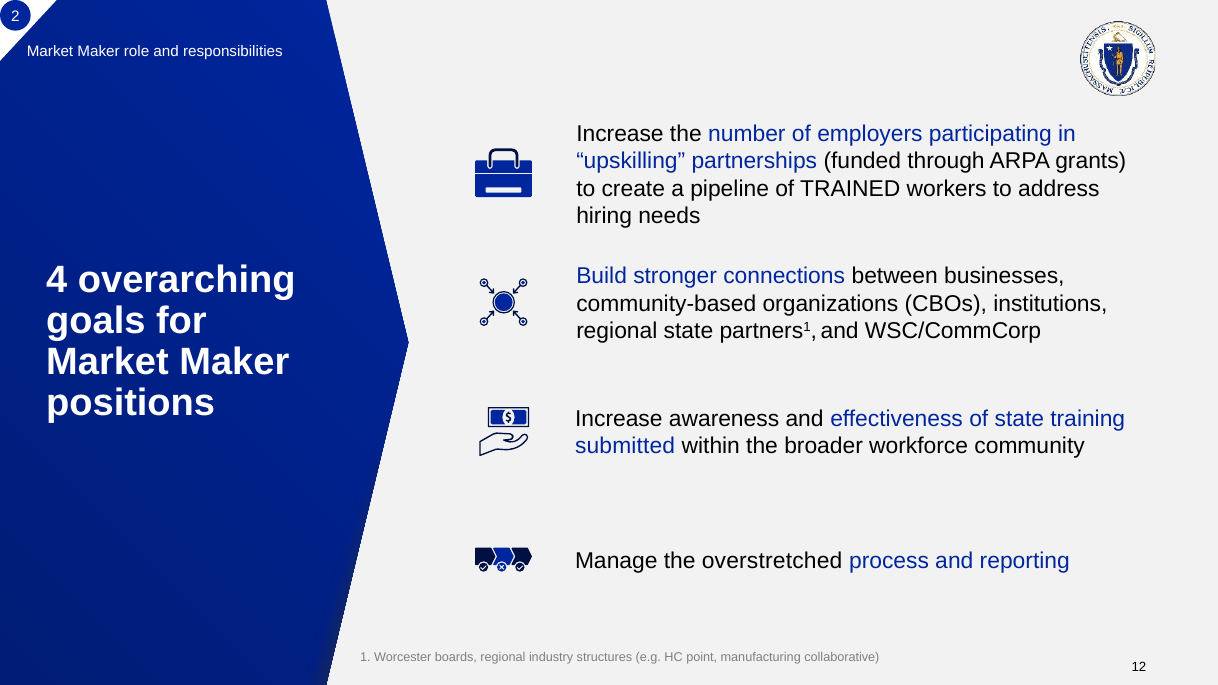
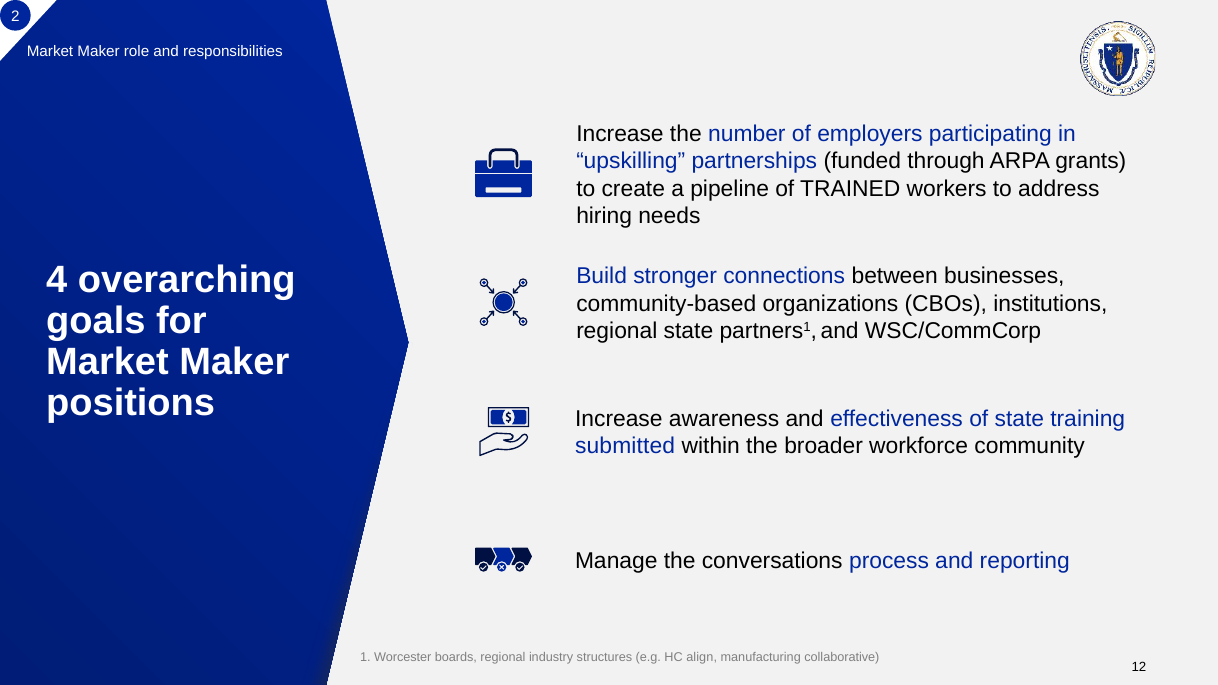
overstretched: overstretched -> conversations
point: point -> align
